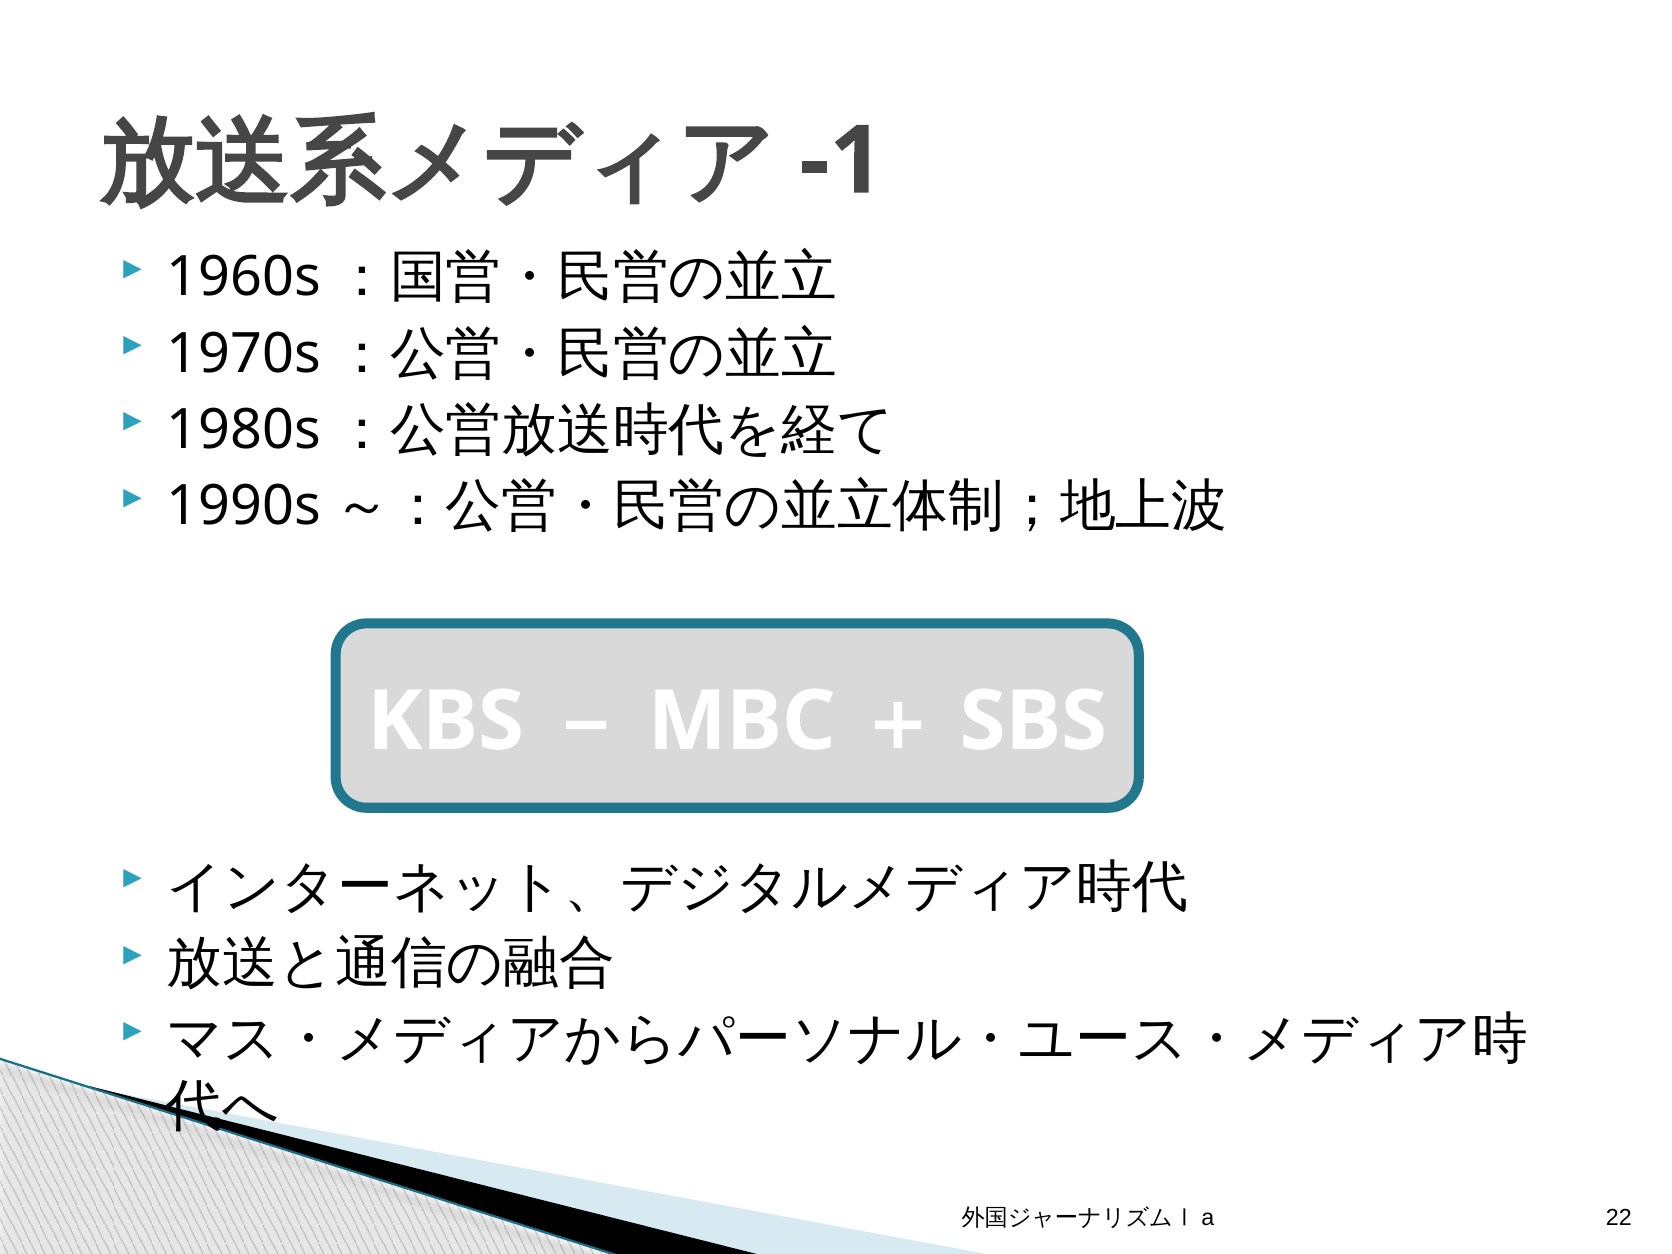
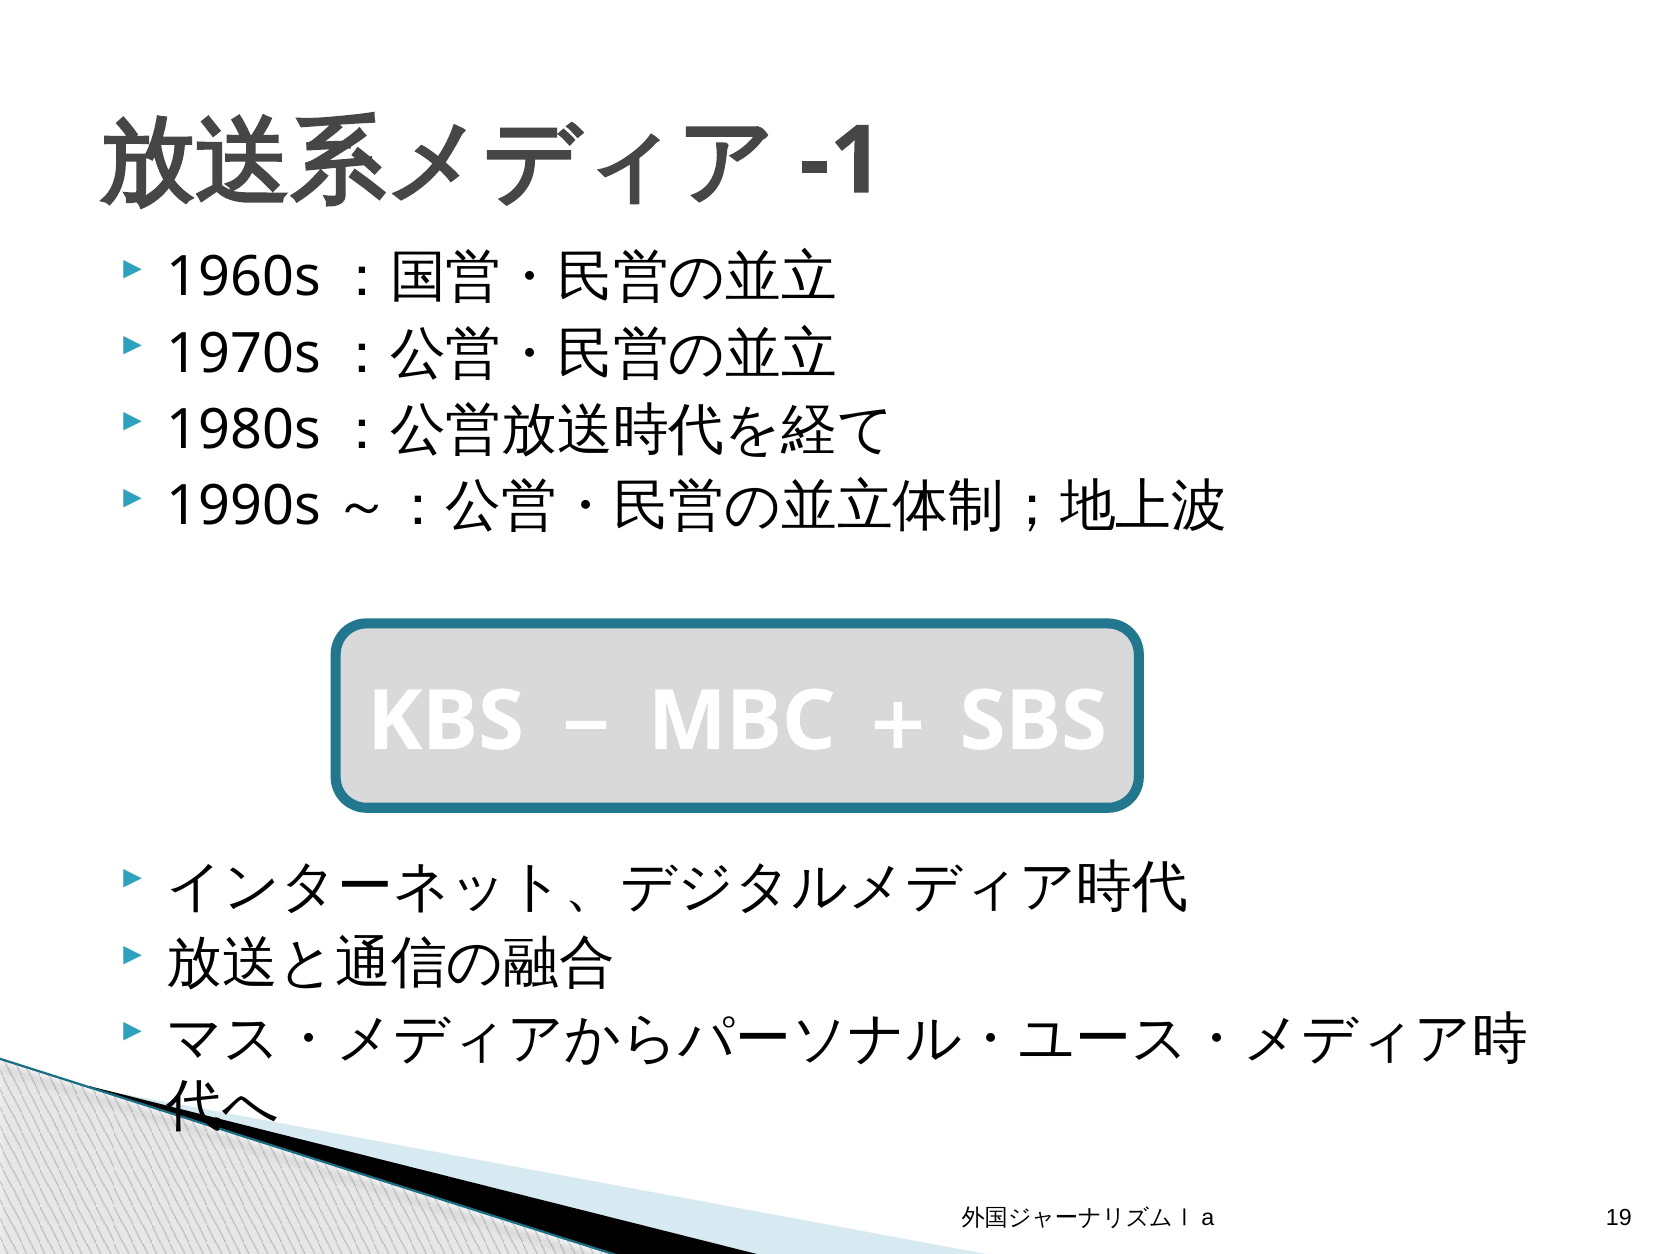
22: 22 -> 19
